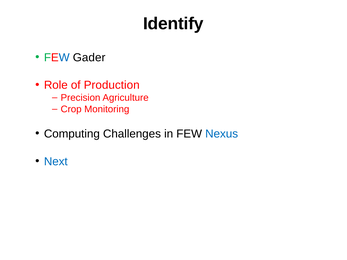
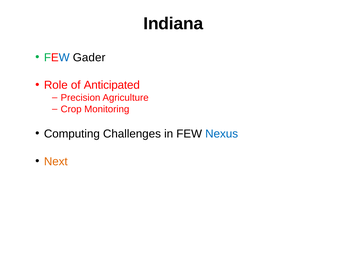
Identify: Identify -> Indiana
Production: Production -> Anticipated
Next colour: blue -> orange
